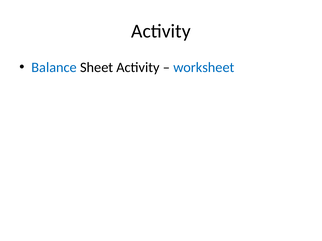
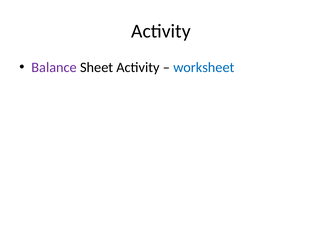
Balance colour: blue -> purple
